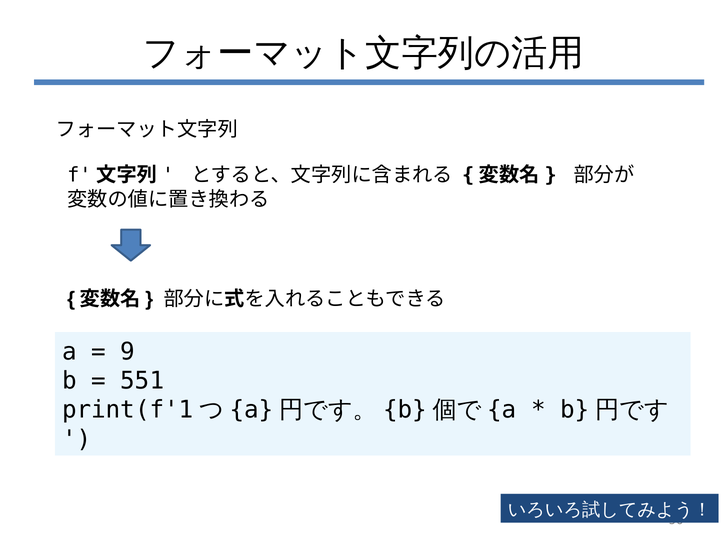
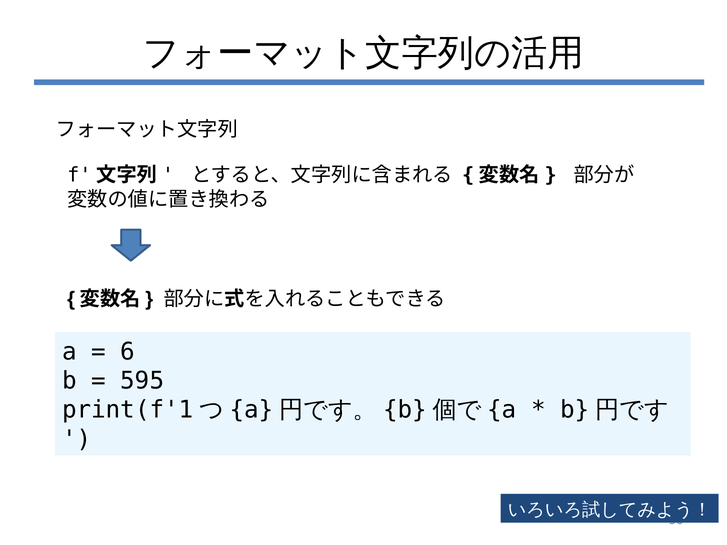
9: 9 -> 6
551: 551 -> 595
